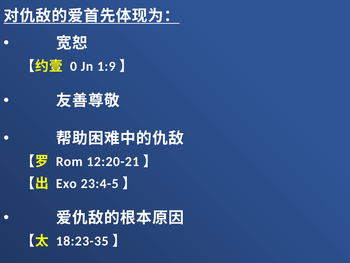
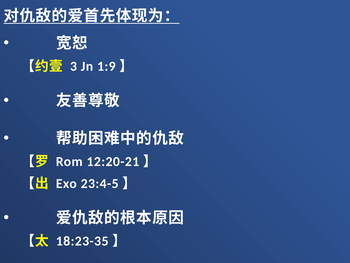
0: 0 -> 3
